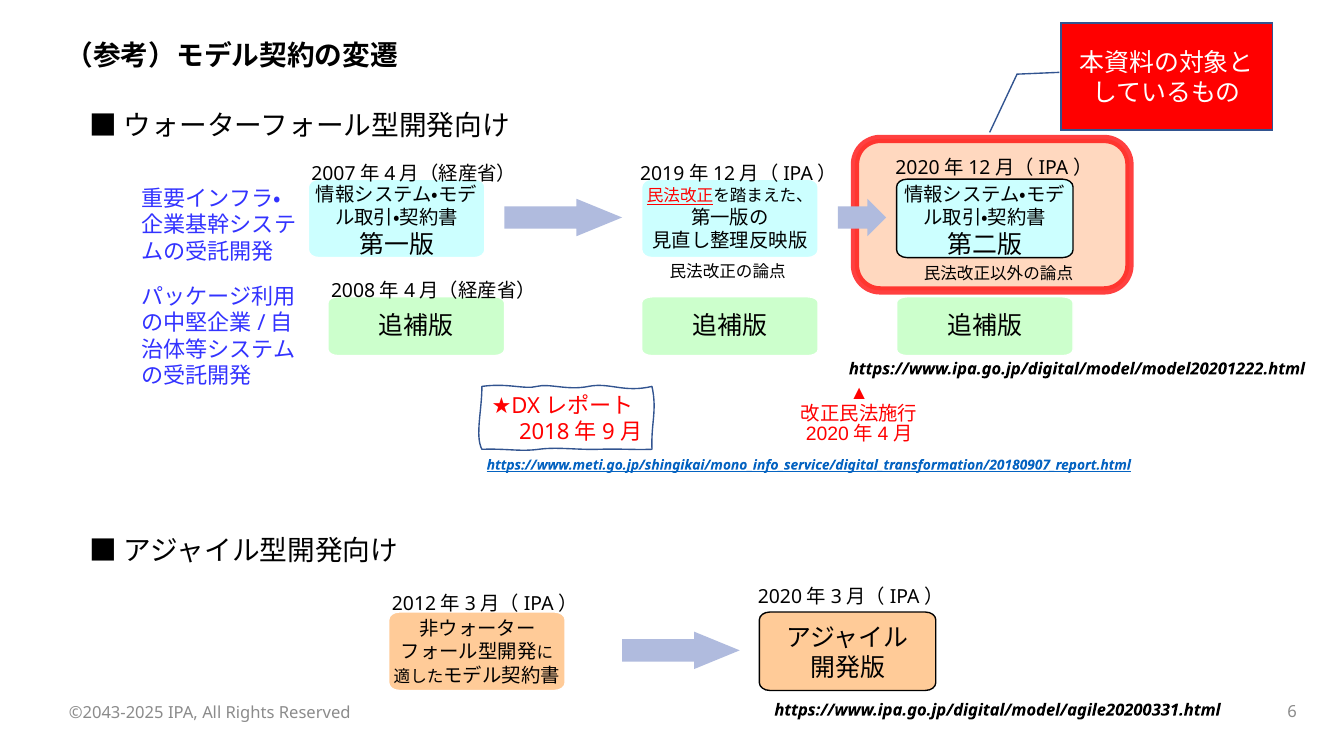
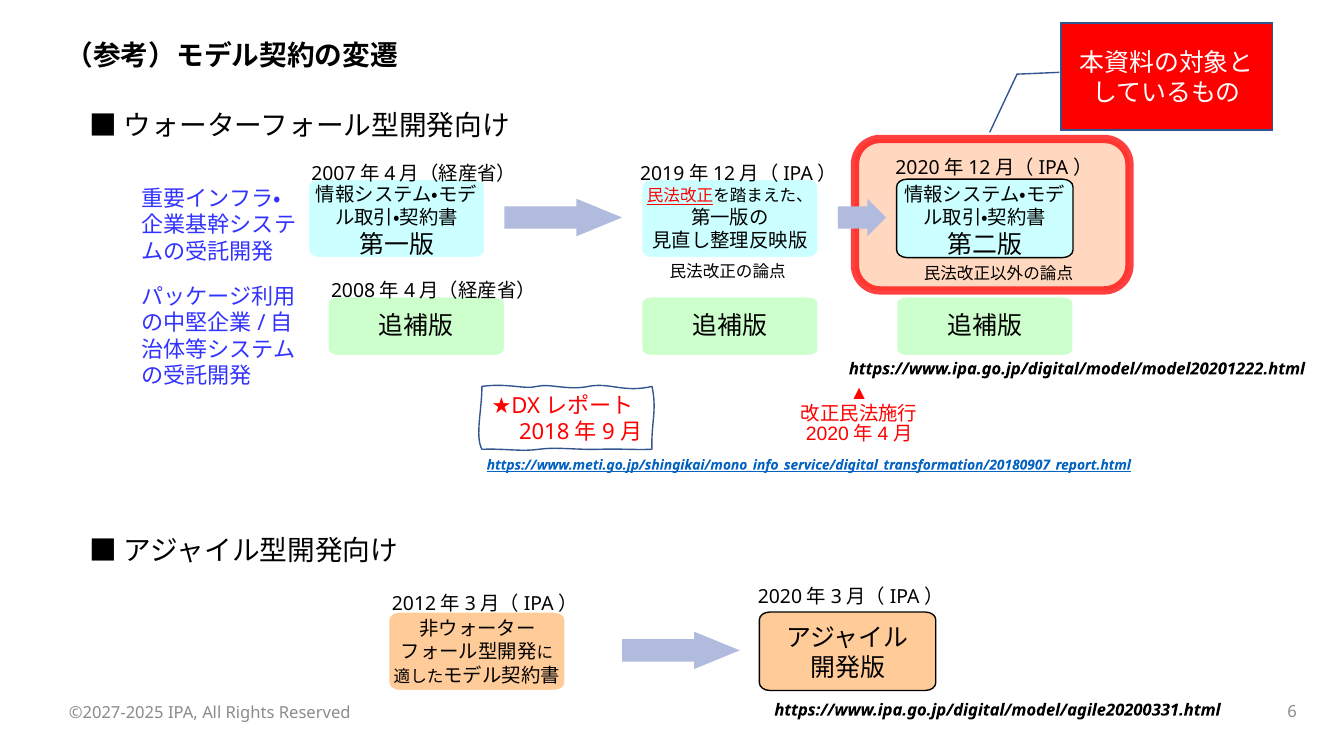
©2043-2025: ©2043-2025 -> ©2027-2025
